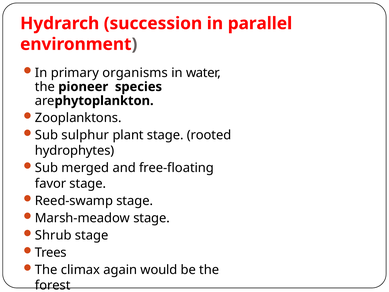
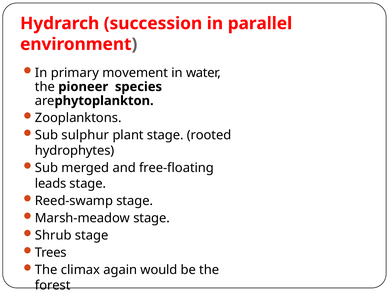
organisms: organisms -> movement
favor: favor -> leads
